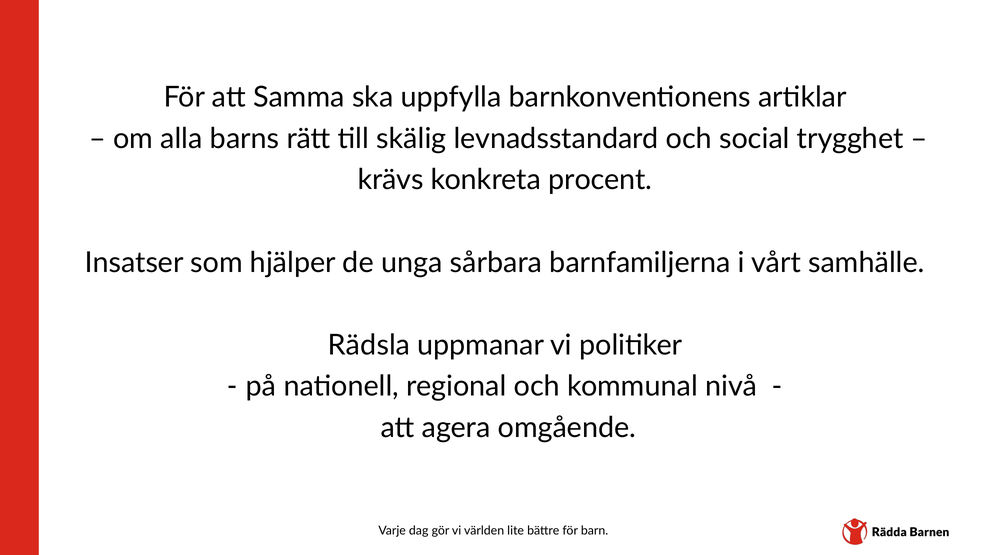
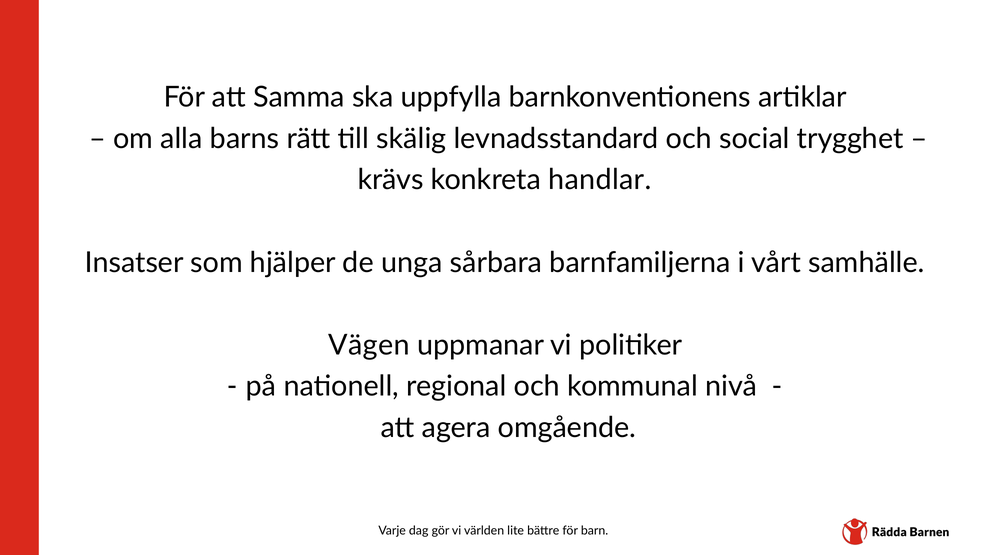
procent: procent -> handlar
Rädsla: Rädsla -> Vägen
